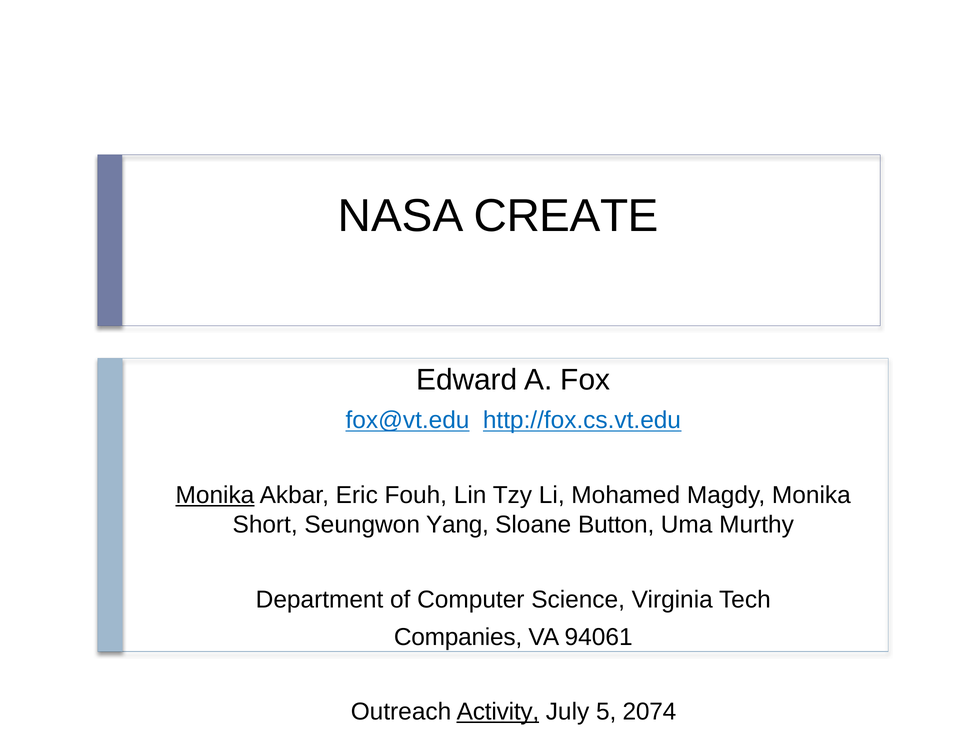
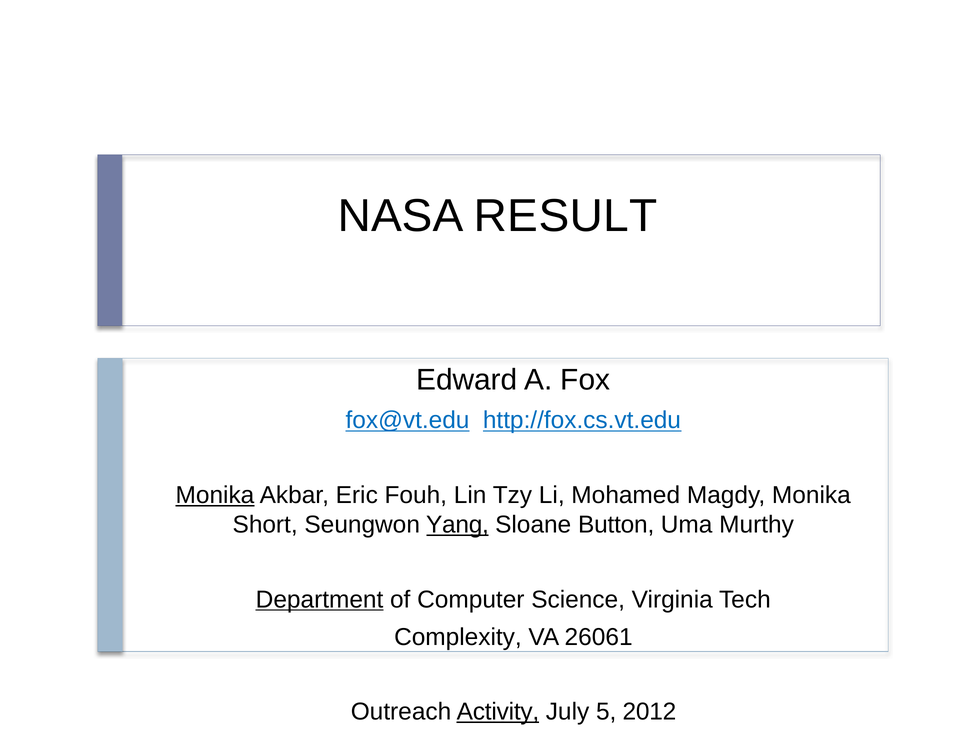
CREATE: CREATE -> RESULT
Yang underline: none -> present
Department underline: none -> present
Companies: Companies -> Complexity
94061: 94061 -> 26061
2074: 2074 -> 2012
